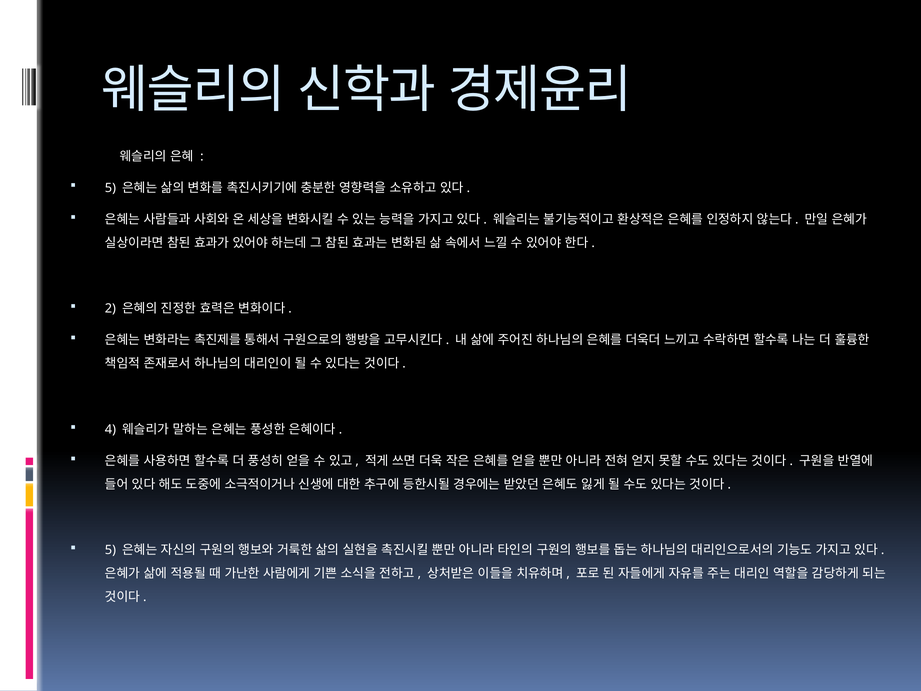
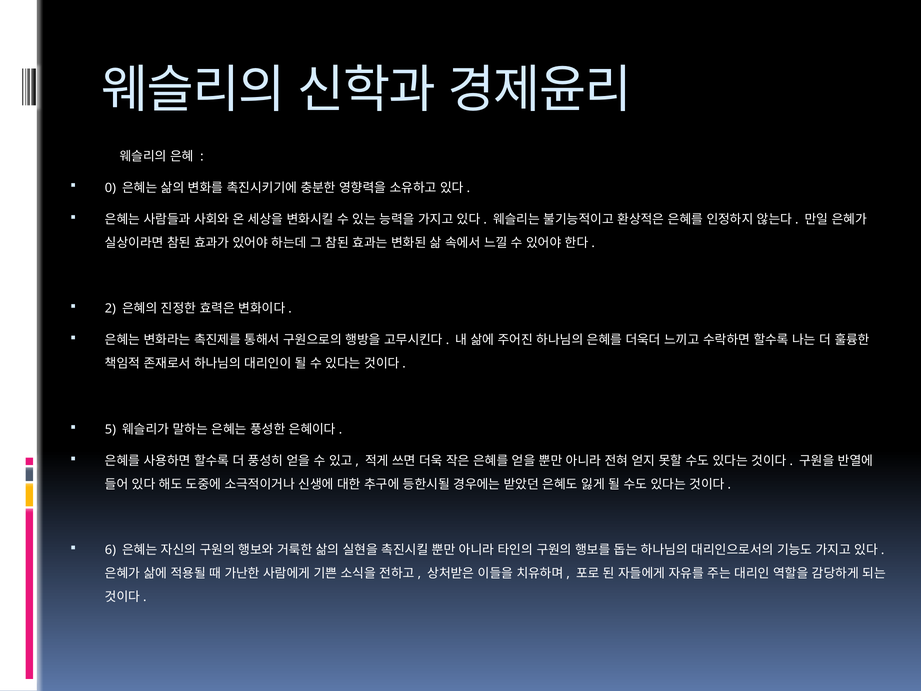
5 at (110, 188): 5 -> 0
4: 4 -> 5
5 at (110, 550): 5 -> 6
